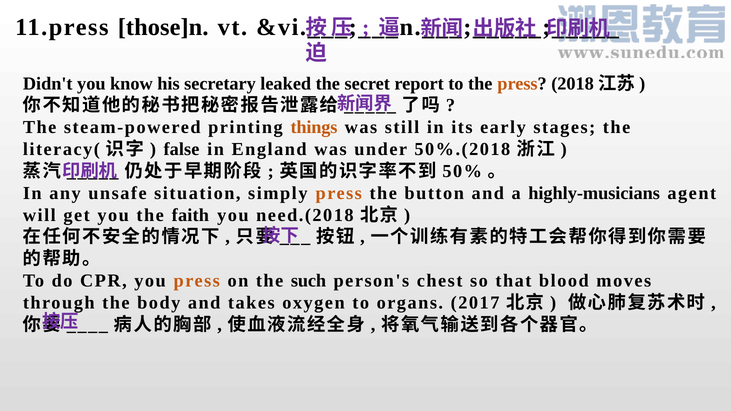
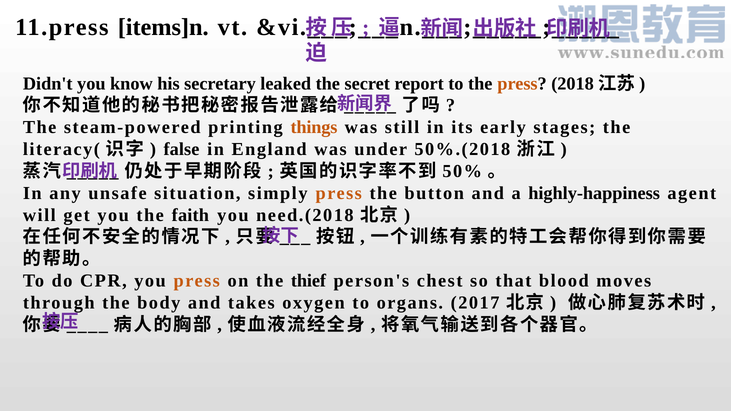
those]n: those]n -> items]n
highly-musicians: highly-musicians -> highly-happiness
such: such -> thief
